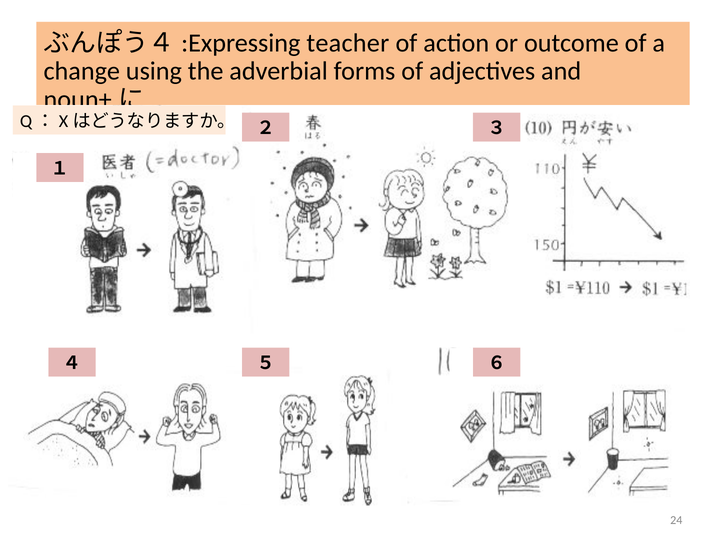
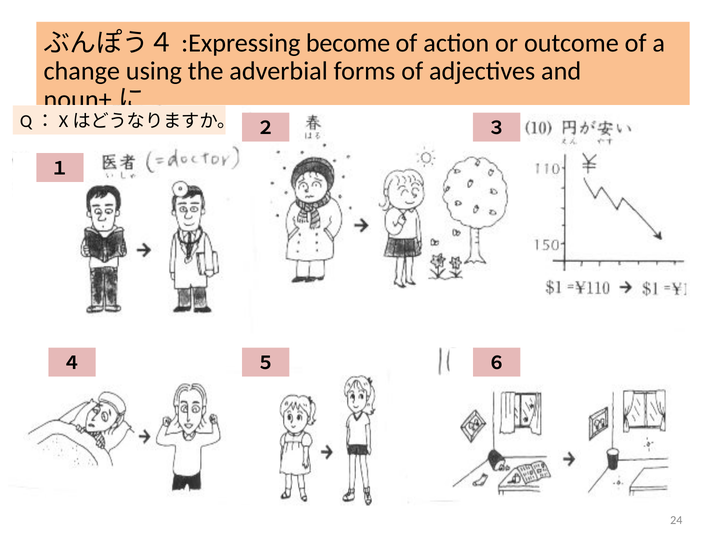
teacher: teacher -> become
